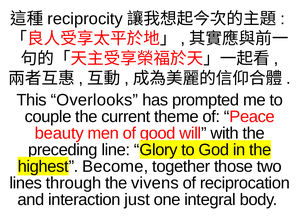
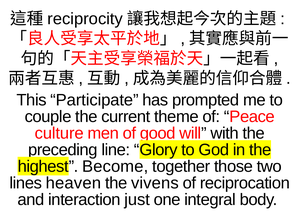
Overlooks: Overlooks -> Participate
beauty: beauty -> culture
through: through -> heaven
